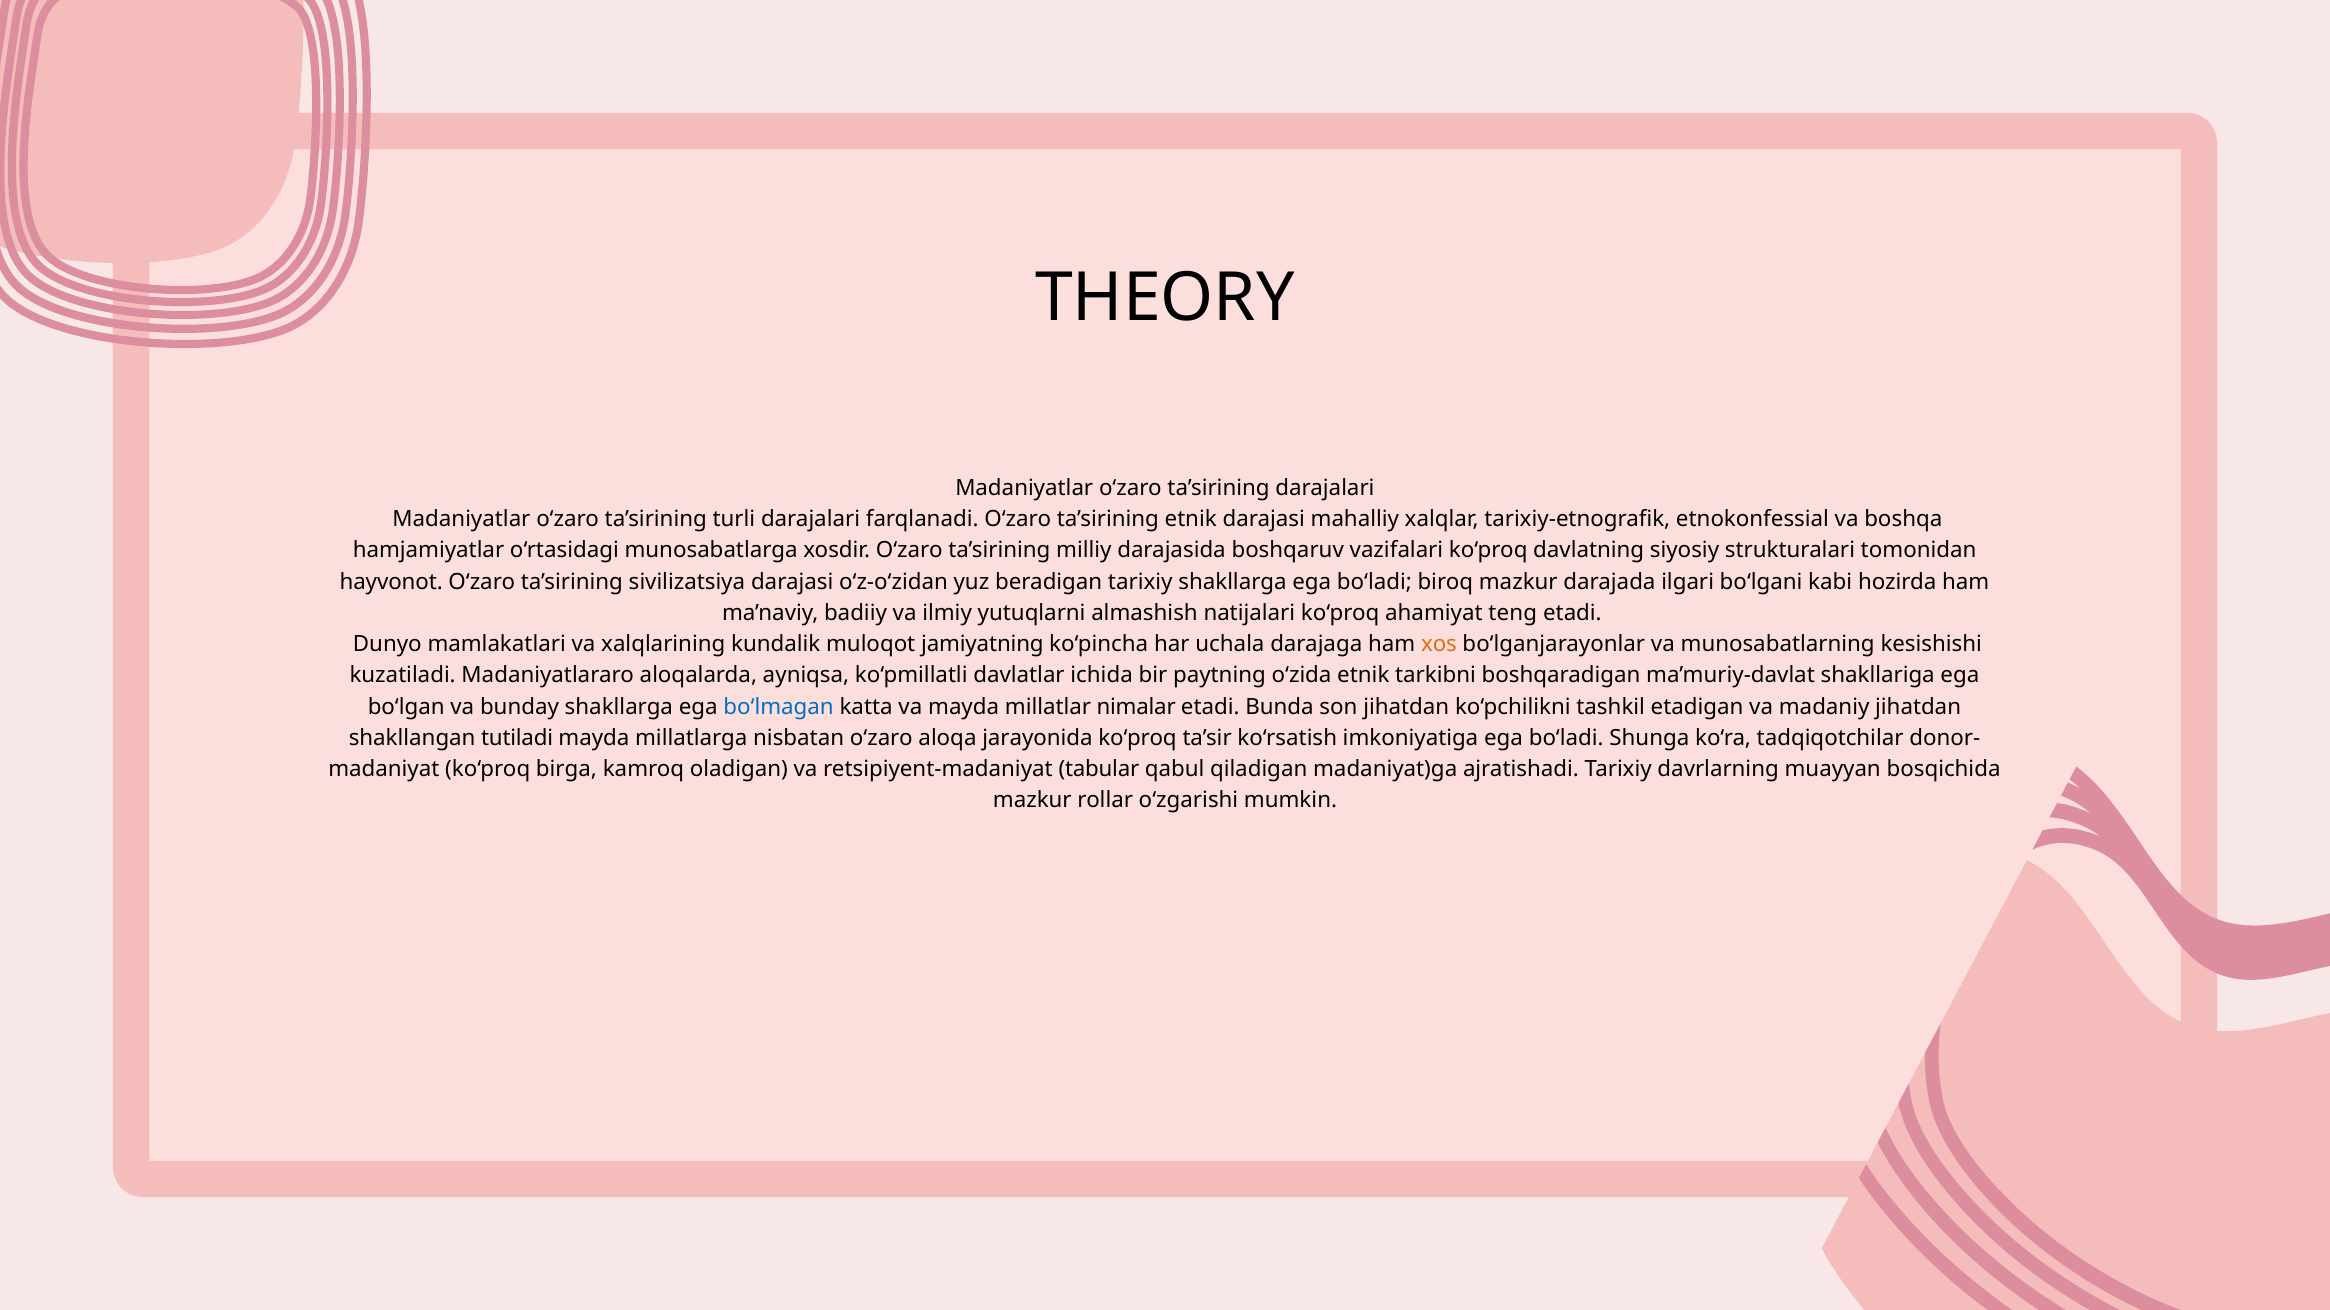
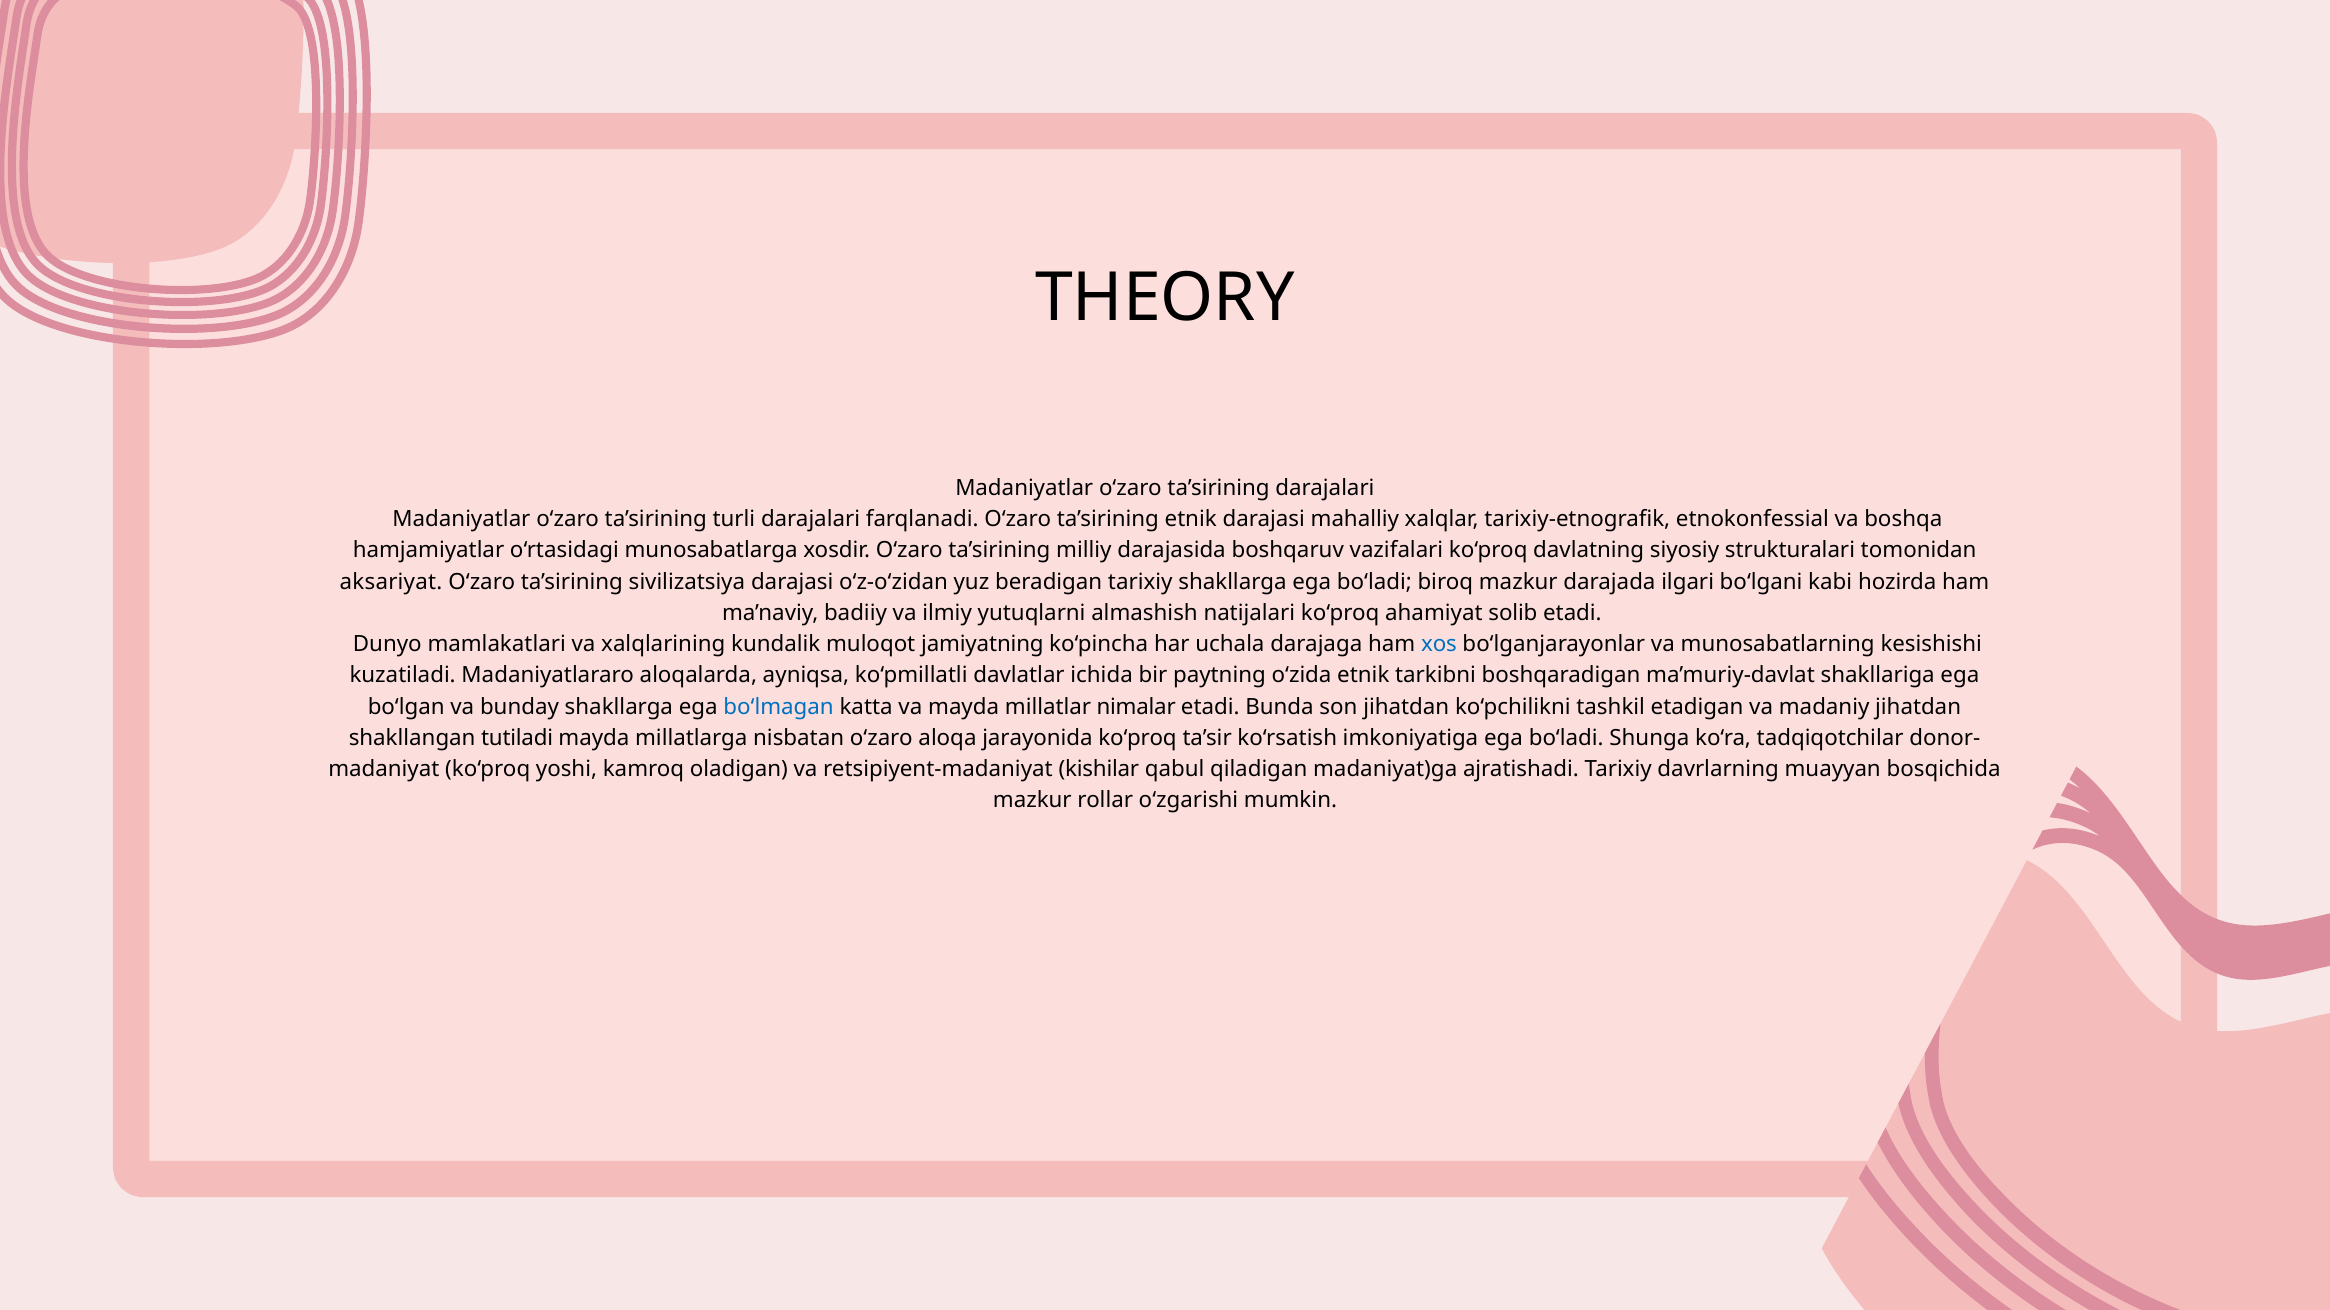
hayvonot: hayvonot -> aksariyat
teng: teng -> solib
xos colour: orange -> blue
birga: birga -> yoshi
tabular: tabular -> kishilar
